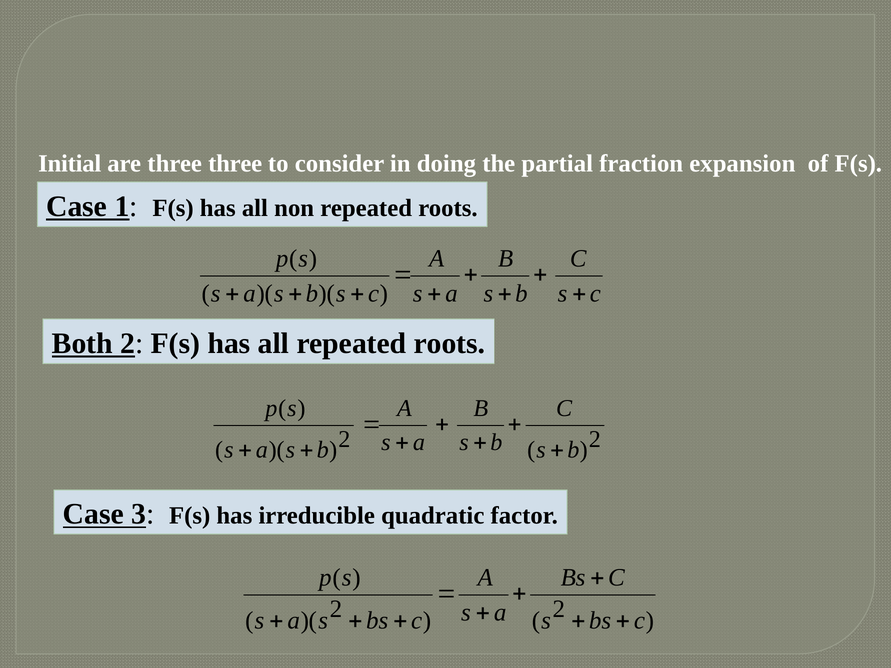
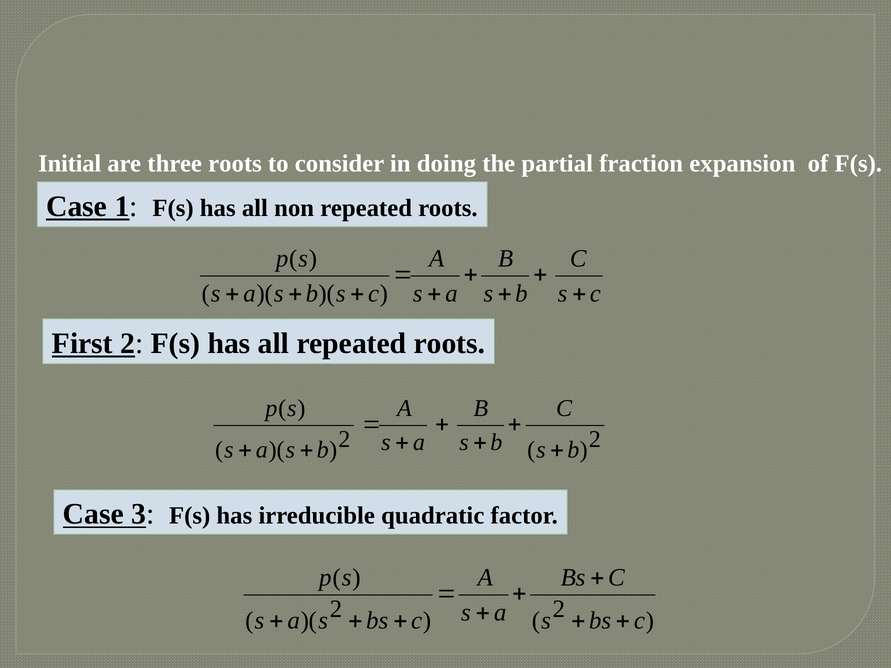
three three: three -> roots
Both: Both -> First
